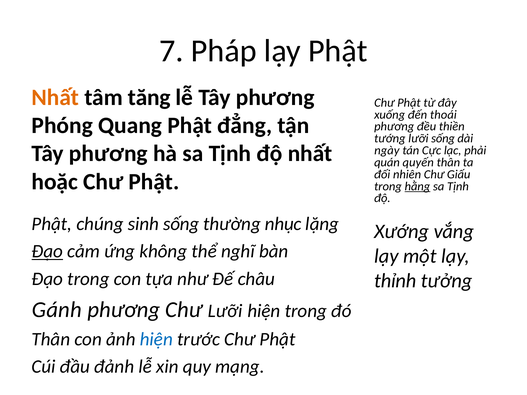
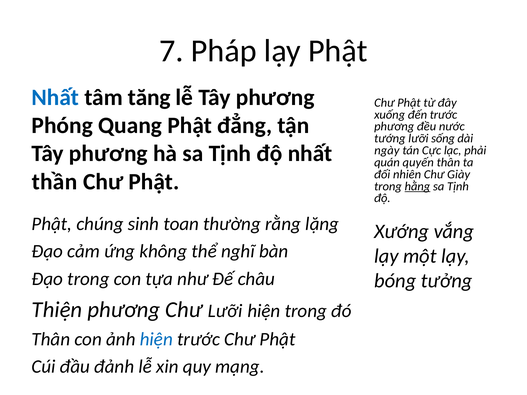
Nhất at (55, 97) colour: orange -> blue
đến thoái: thoái -> trước
thiền: thiền -> nước
Giấu: Giấu -> Giày
hoặc: hoặc -> thần
sinh sống: sống -> toan
nhục: nhục -> rằng
Đạo at (47, 251) underline: present -> none
thỉnh: thỉnh -> bóng
Gánh: Gánh -> Thiện
